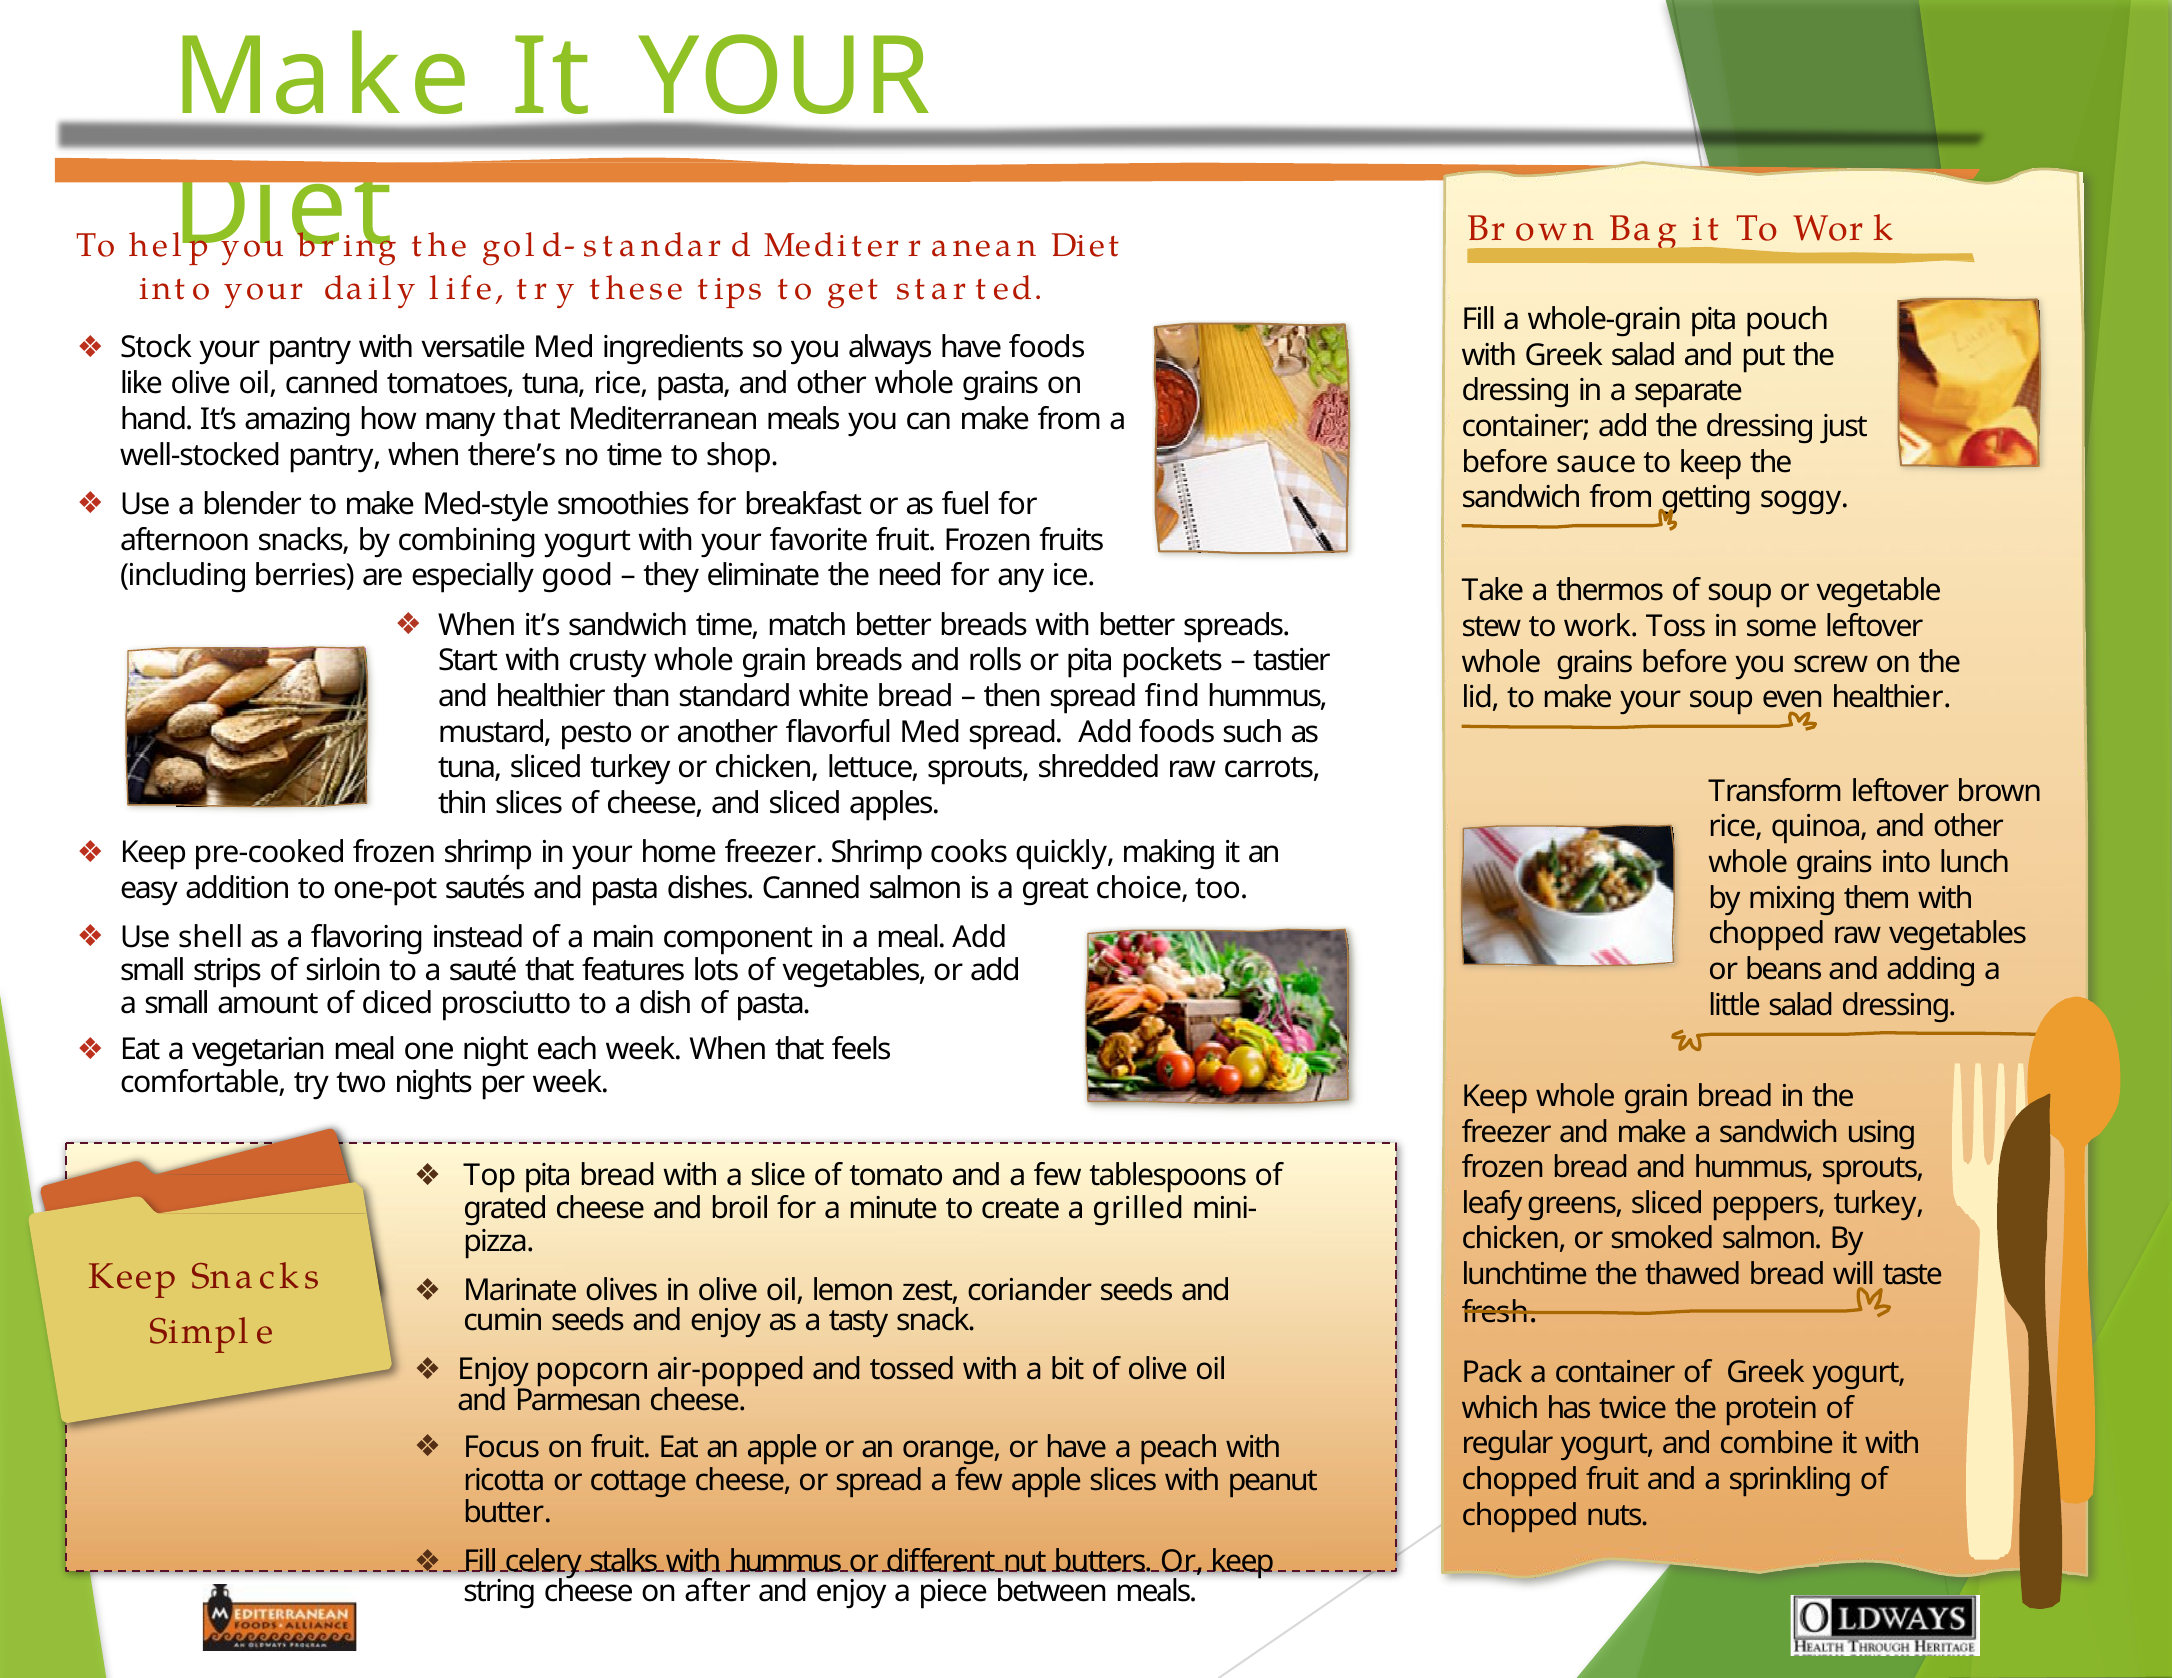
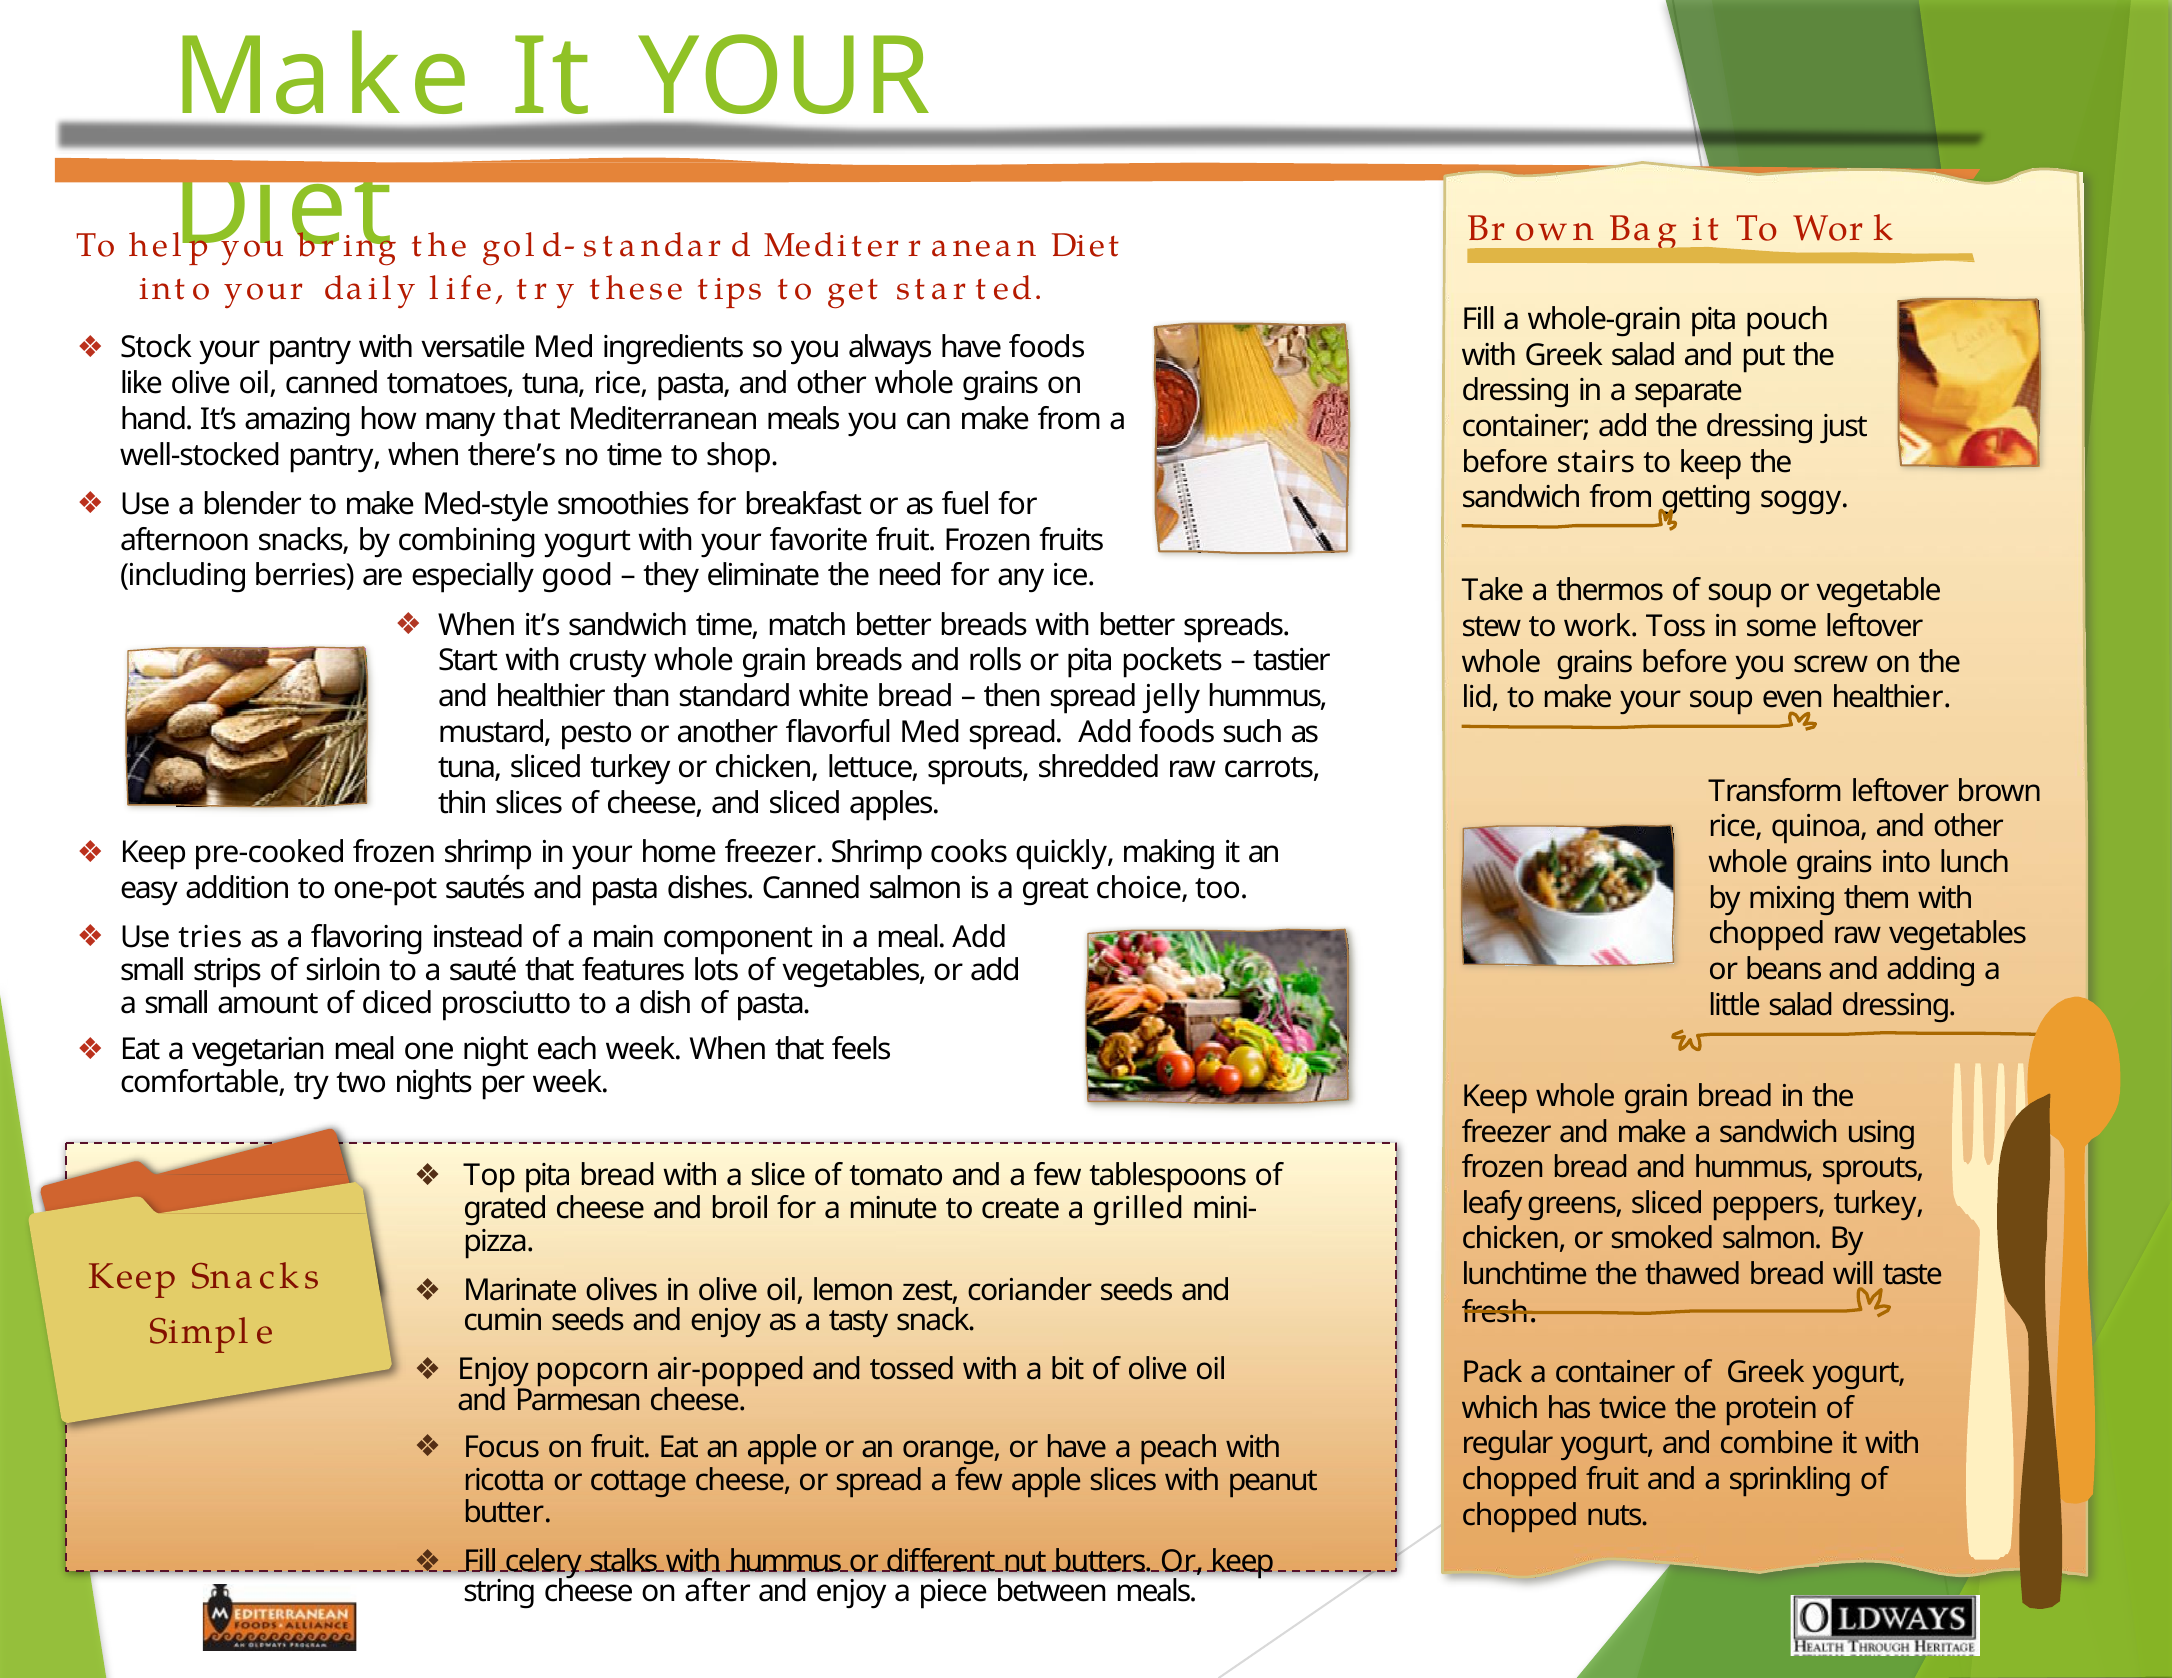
sauce: sauce -> stairs
find: find -> jelly
shell: shell -> tries
